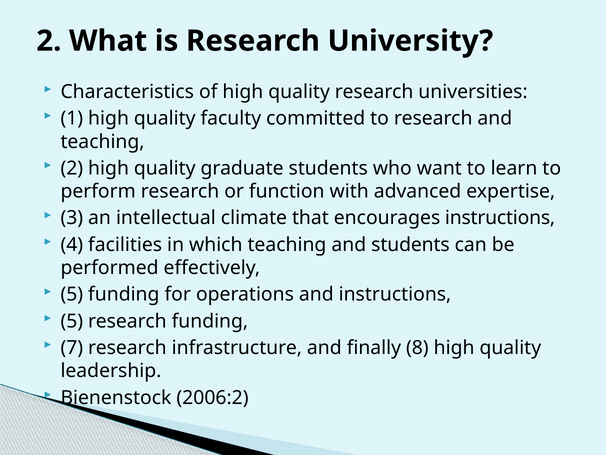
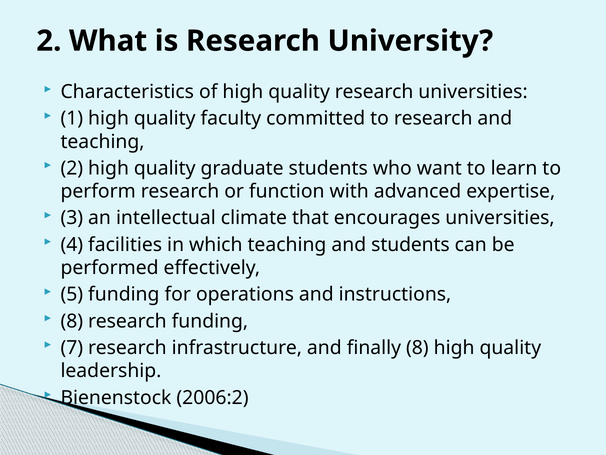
encourages instructions: instructions -> universities
5 at (72, 321): 5 -> 8
